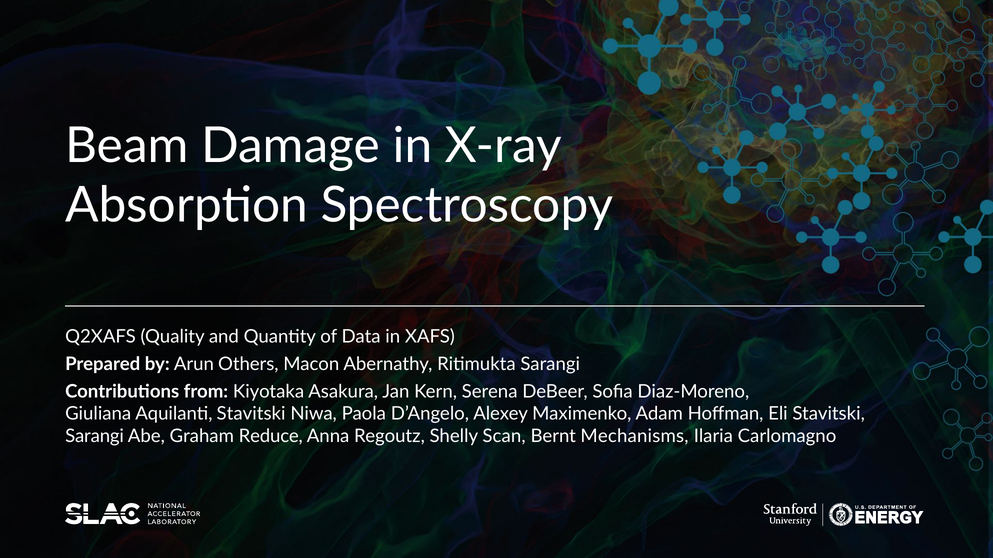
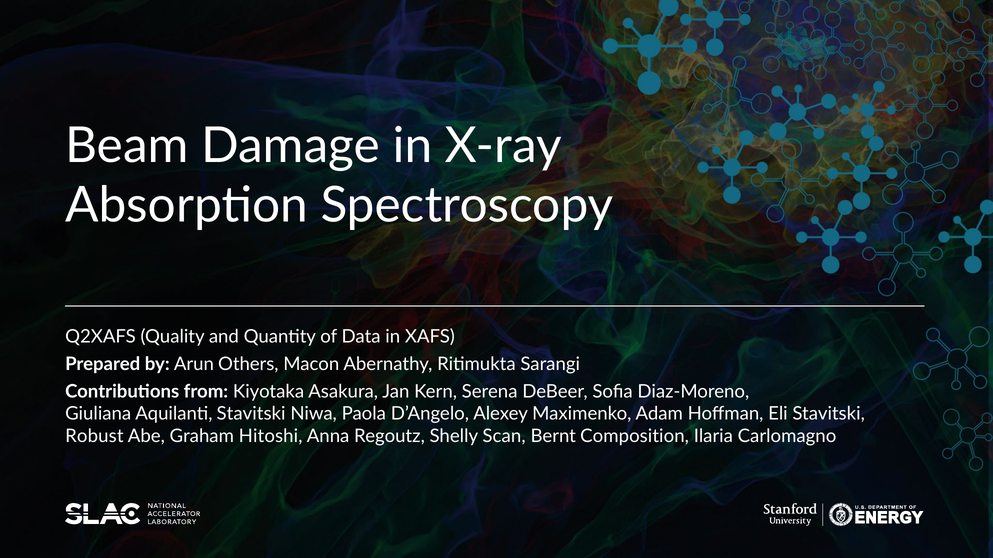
Sarangi at (95, 436): Sarangi -> Robust
Reduce: Reduce -> Hitoshi
Mechanisms: Mechanisms -> Composition
